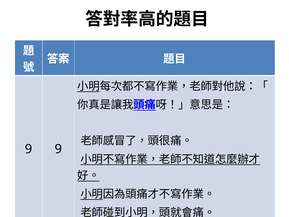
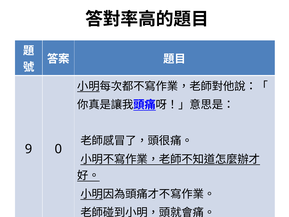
9 9: 9 -> 0
